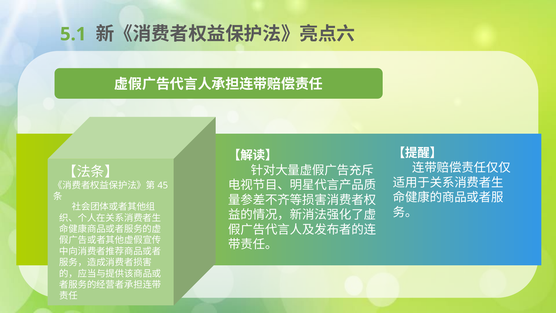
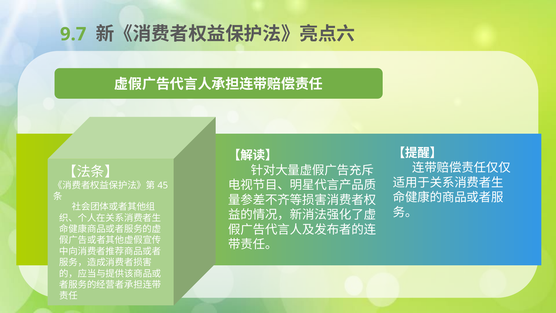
5.1: 5.1 -> 9.7
